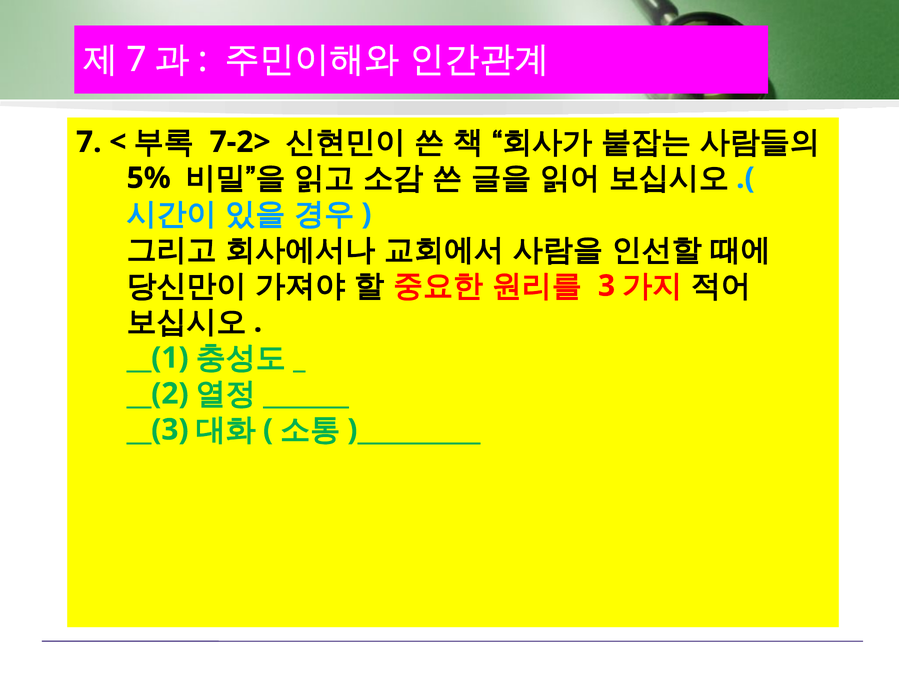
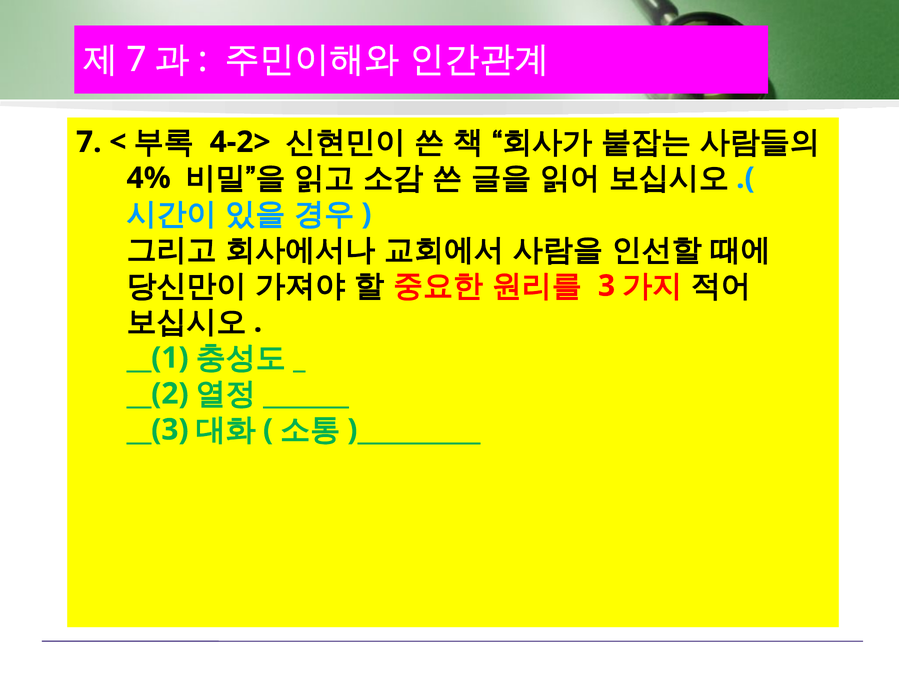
7-2>: 7-2> -> 4-2>
5%: 5% -> 4%
